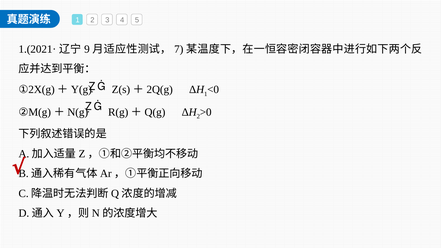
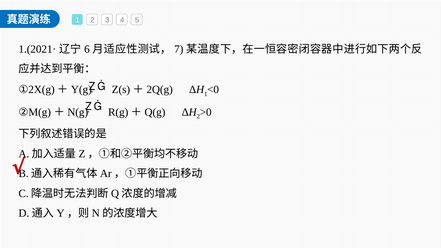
9: 9 -> 6
